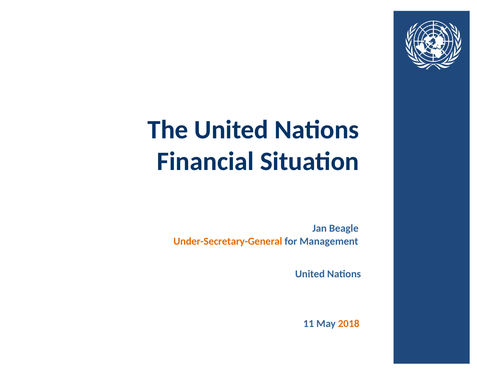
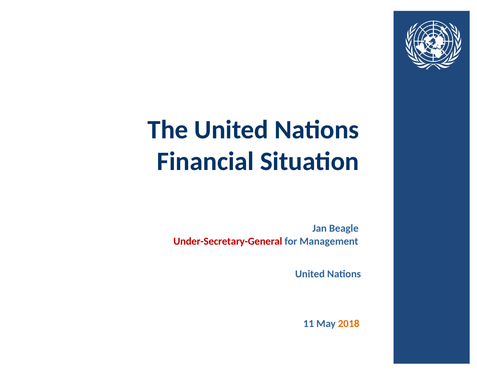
Under-Secretary-General colour: orange -> red
